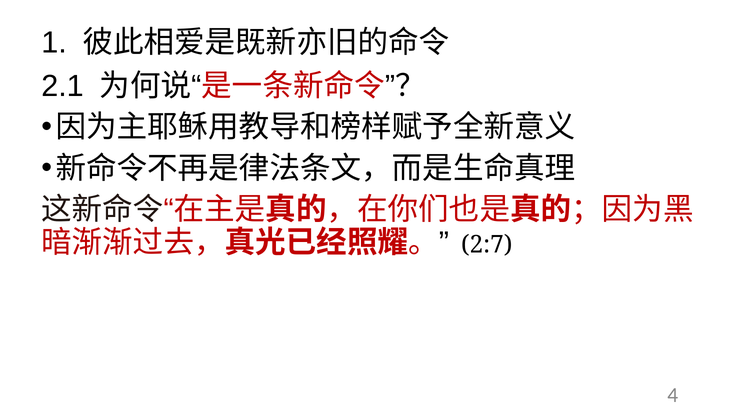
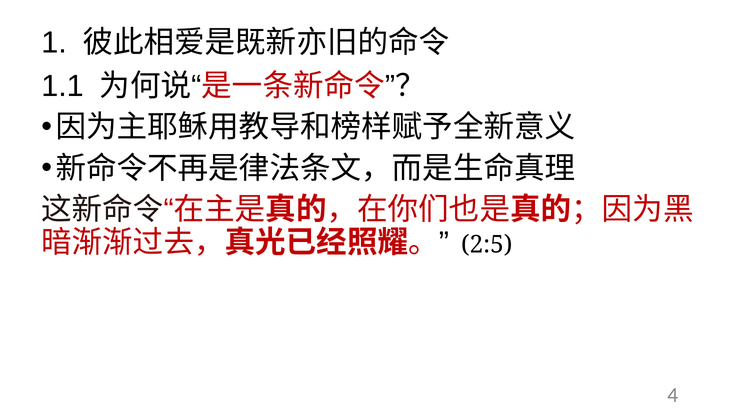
2.1: 2.1 -> 1.1
2:7: 2:7 -> 2:5
